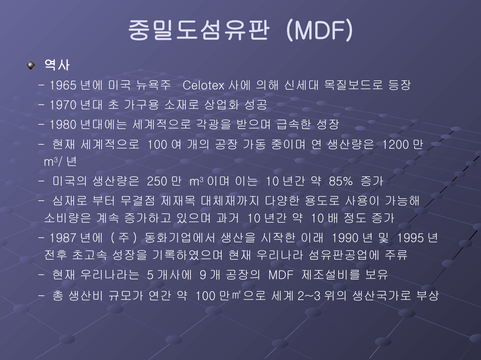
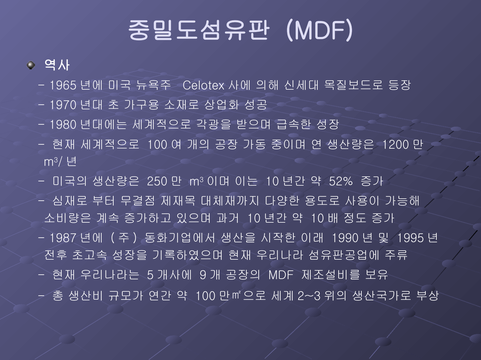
85%: 85% -> 52%
